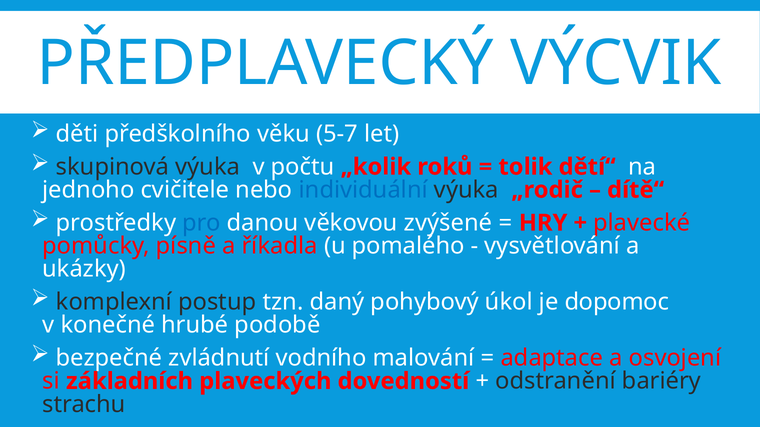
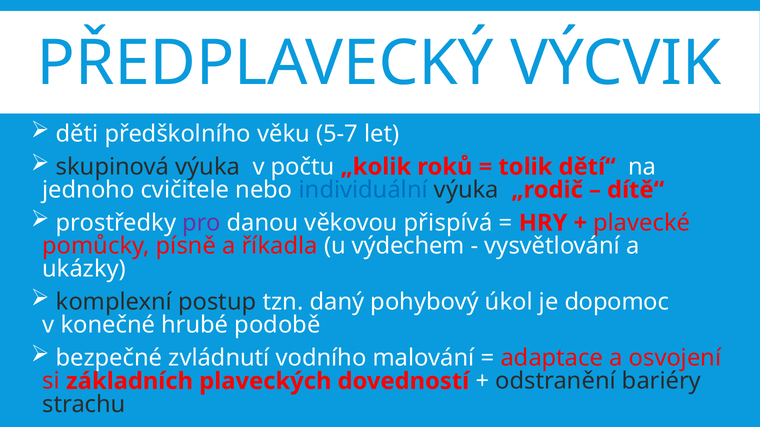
pro colour: blue -> purple
zvýšené: zvýšené -> přispívá
pomalého: pomalého -> výdechem
